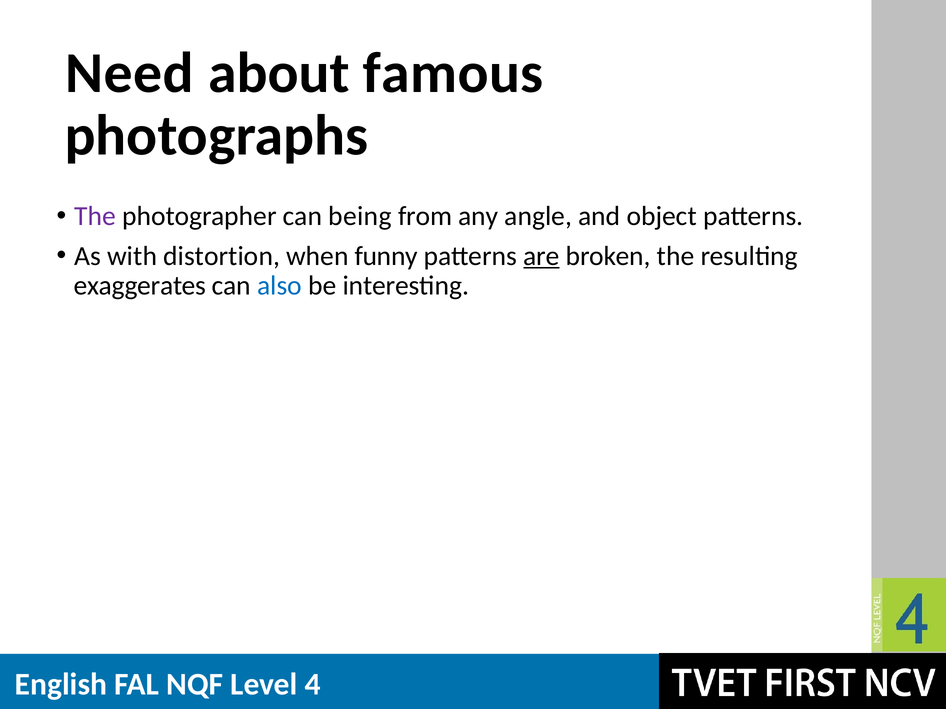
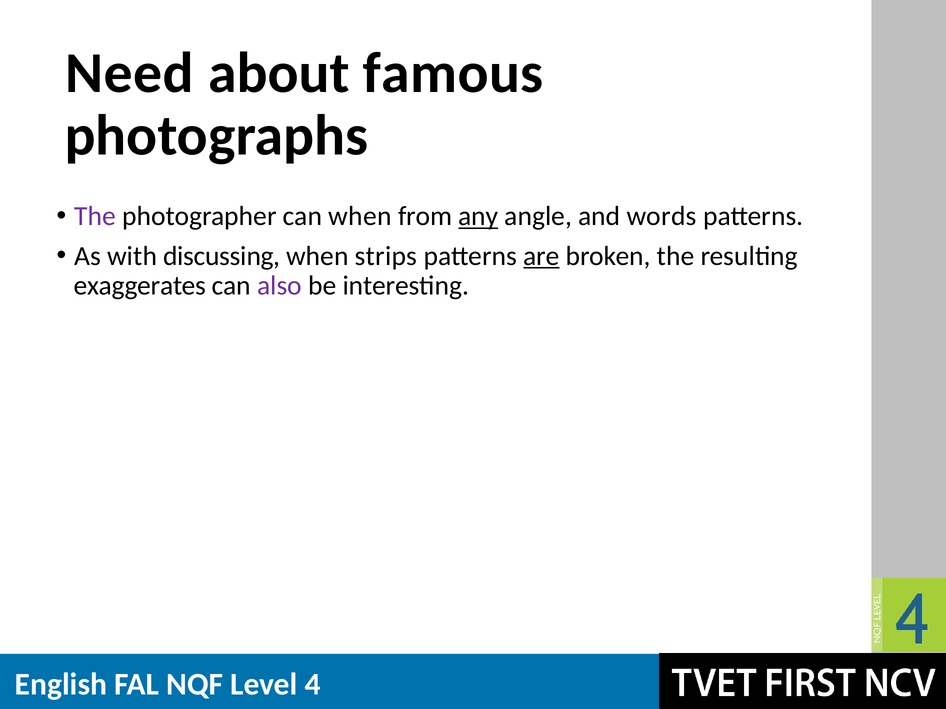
can being: being -> when
any underline: none -> present
object: object -> words
distortion: distortion -> discussing
funny: funny -> strips
also colour: blue -> purple
